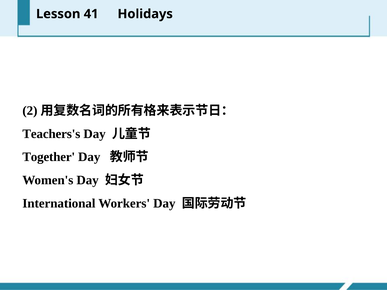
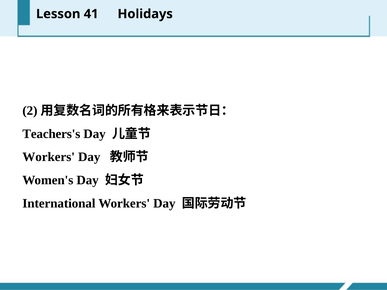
Together at (49, 157): Together -> Workers
